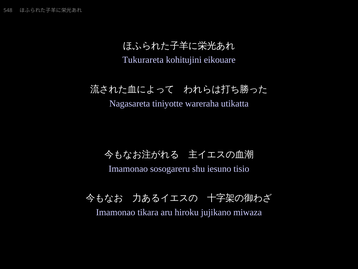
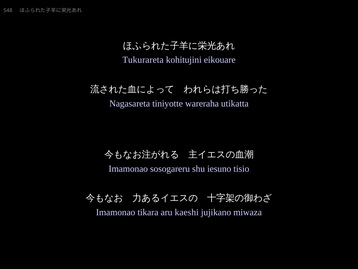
hiroku: hiroku -> kaeshi
